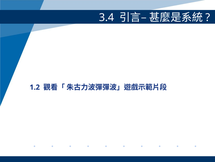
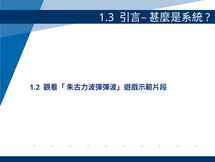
3.4: 3.4 -> 1.3
